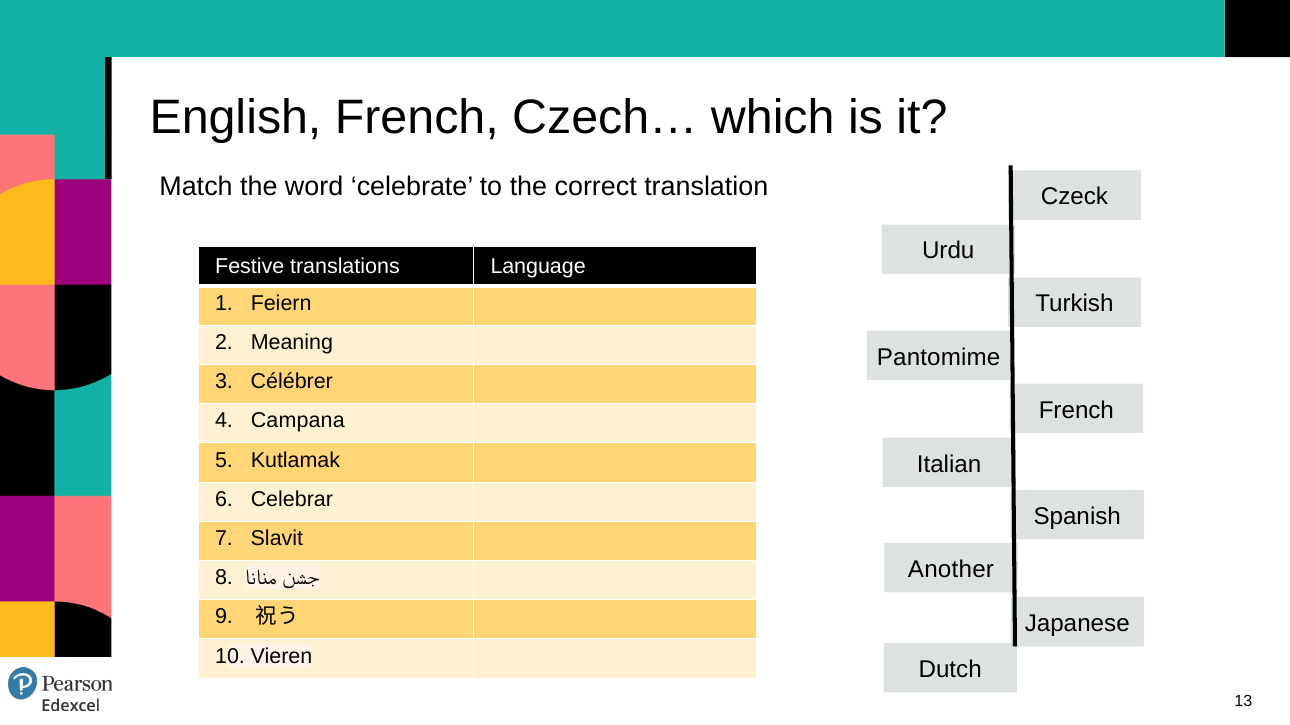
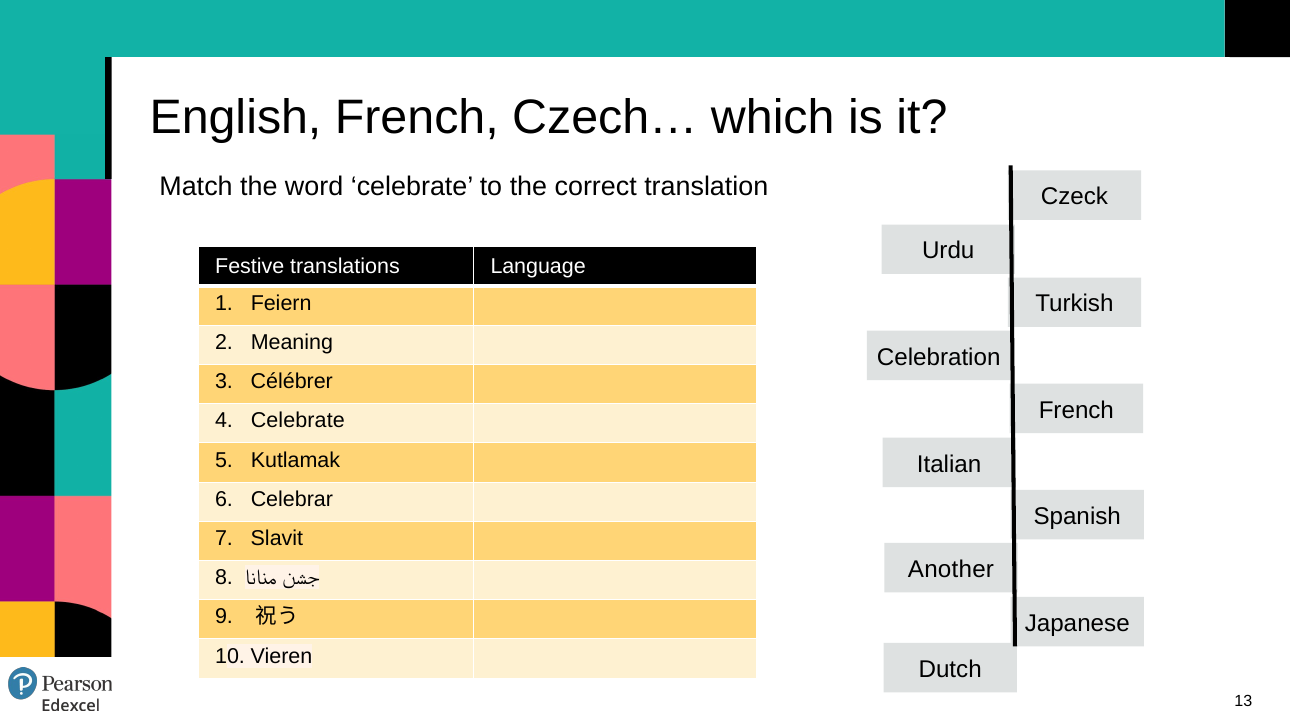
Pantomime: Pantomime -> Celebration
4 Campana: Campana -> Celebrate
